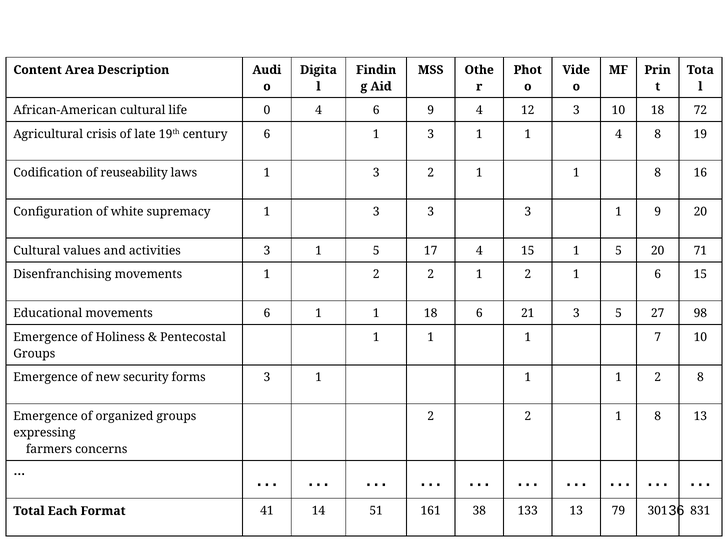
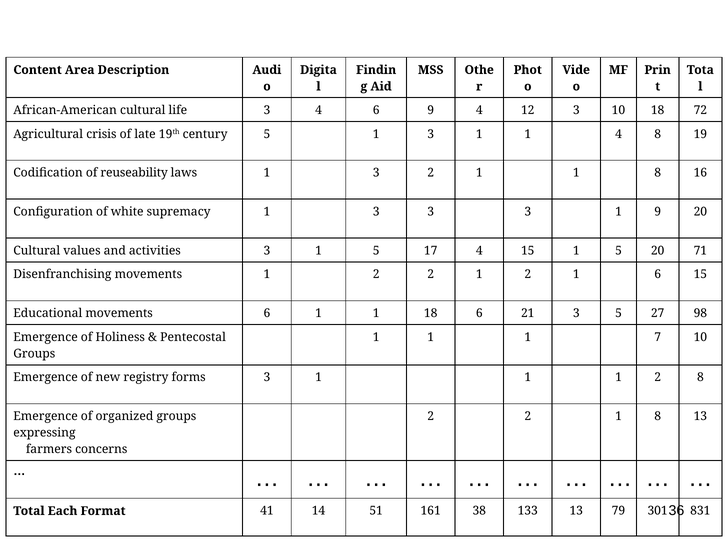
life 0: 0 -> 3
century 6: 6 -> 5
security: security -> registry
